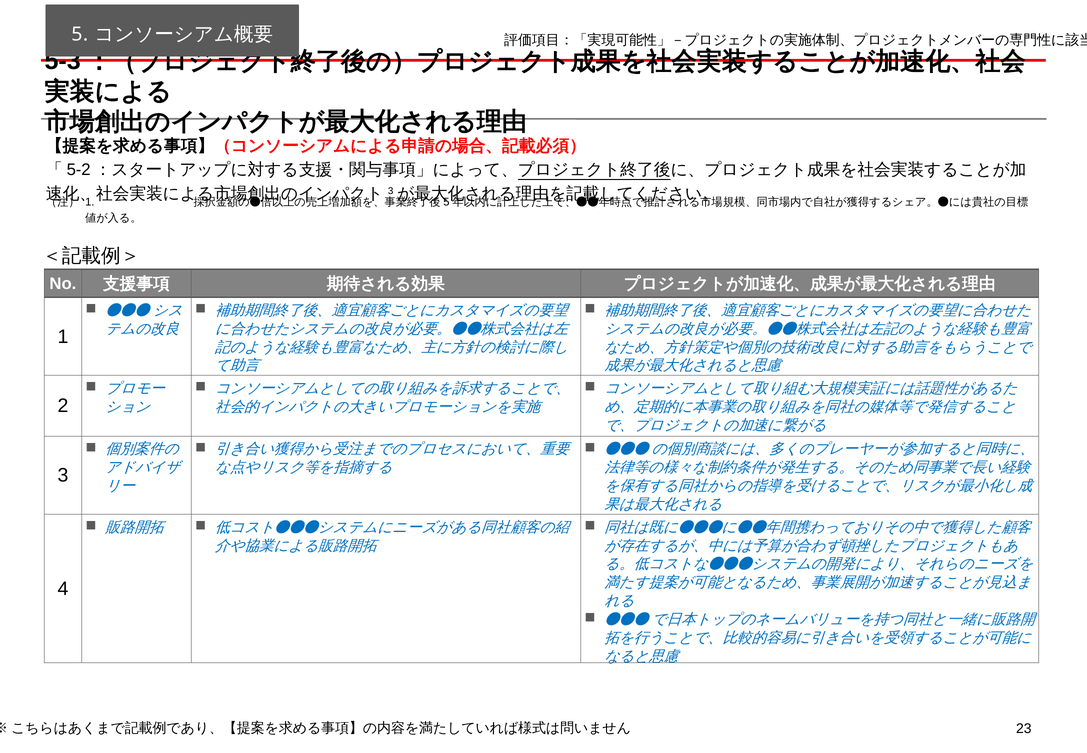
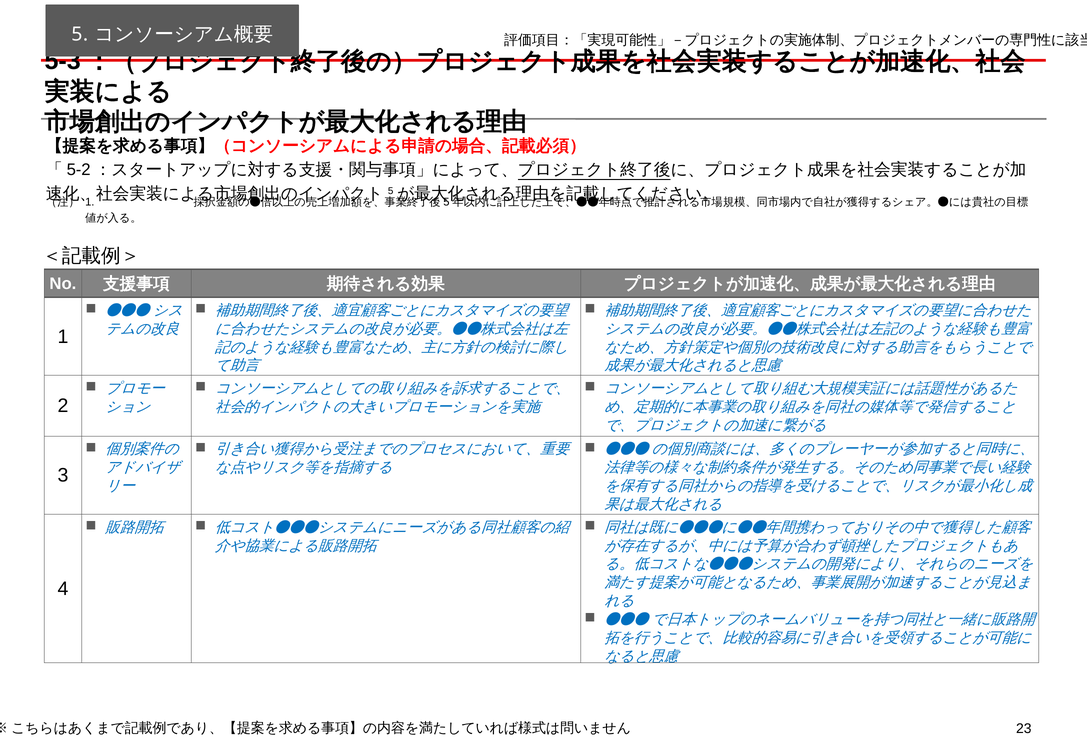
3 at (391, 191): 3 -> 5
